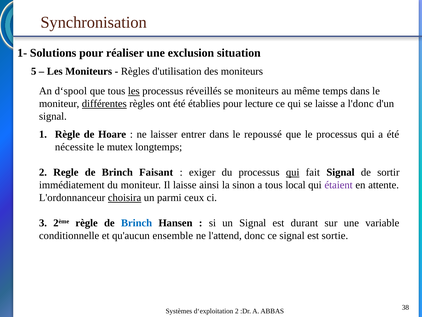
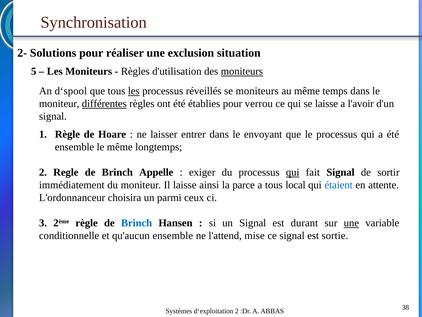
1-: 1- -> 2-
moniteurs at (242, 71) underline: none -> present
lecture: lecture -> verrou
l'donc: l'donc -> l'avoir
repoussé: repoussé -> envoyant
nécessite at (74, 147): nécessite -> ensemble
le mutex: mutex -> même
Faisant: Faisant -> Appelle
sinon: sinon -> parce
étaient colour: purple -> blue
choisira underline: present -> none
une at (351, 223) underline: none -> present
donc: donc -> mise
